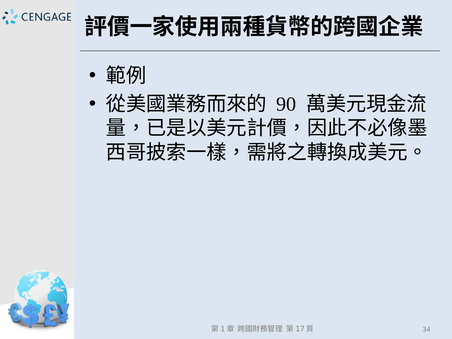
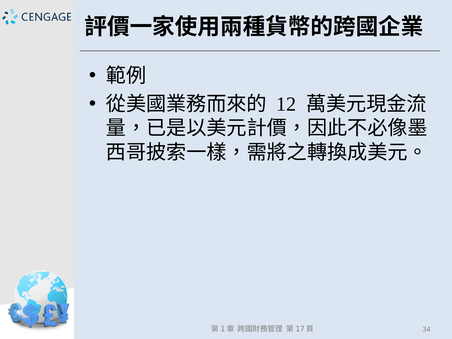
90: 90 -> 12
